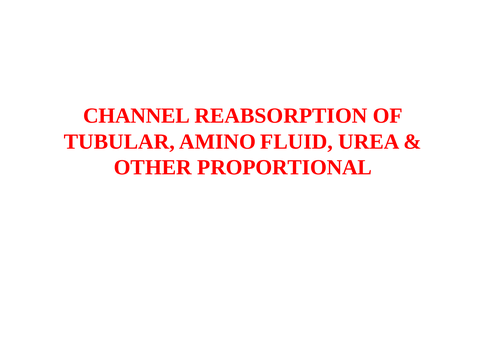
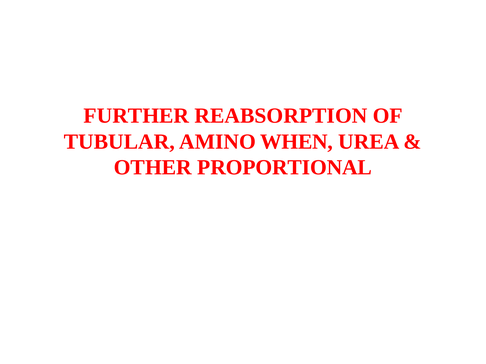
CHANNEL: CHANNEL -> FURTHER
FLUID: FLUID -> WHEN
